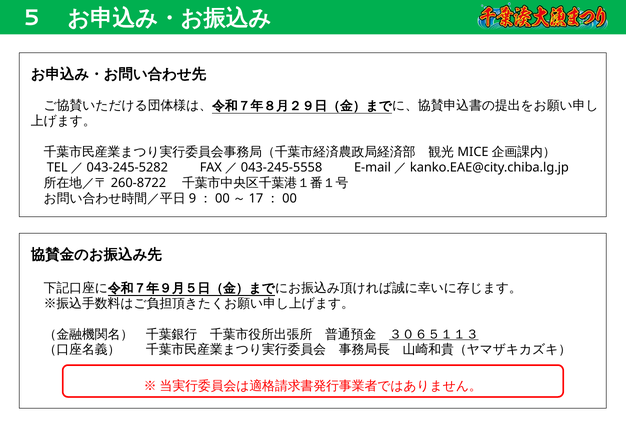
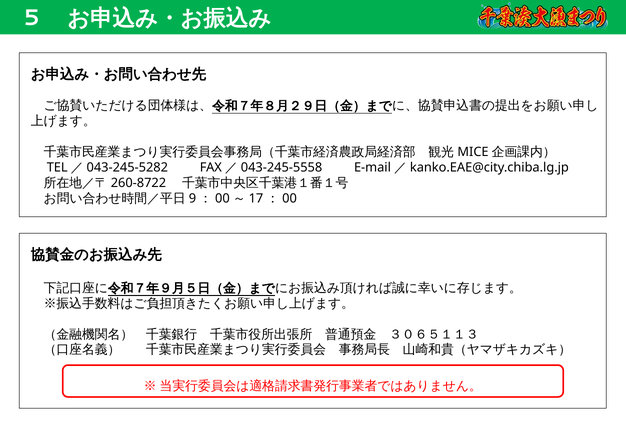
３０６５１１３ underline: present -> none
